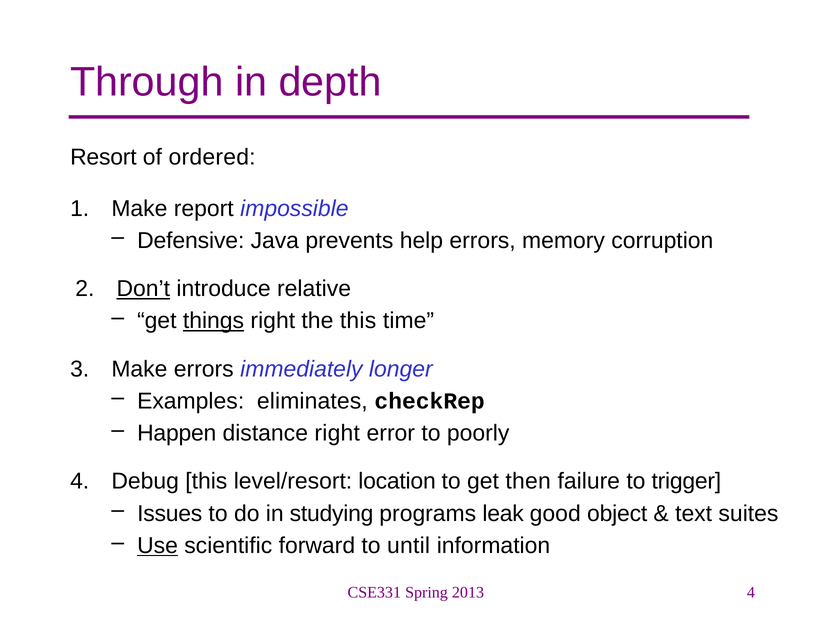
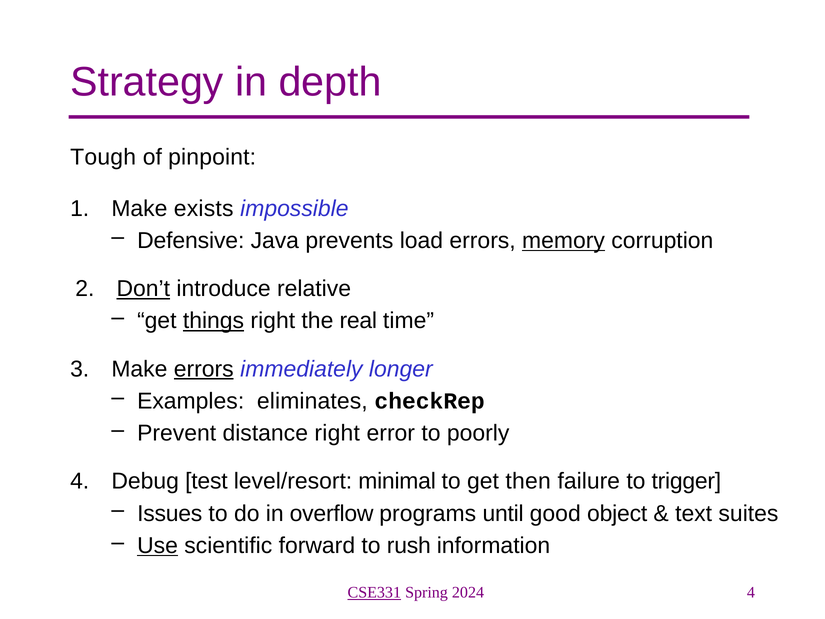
Through: Through -> Strategy
Resort: Resort -> Tough
ordered: ordered -> pinpoint
report: report -> exists
help: help -> load
memory underline: none -> present
the this: this -> real
errors at (204, 369) underline: none -> present
Happen: Happen -> Prevent
Debug this: this -> test
location: location -> minimal
studying: studying -> overflow
leak: leak -> until
until: until -> rush
CSE331 underline: none -> present
2013: 2013 -> 2024
